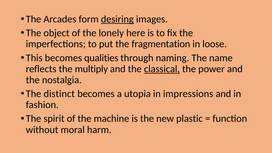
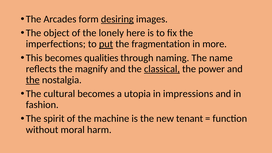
put underline: none -> present
loose: loose -> more
multiply: multiply -> magnify
the at (33, 80) underline: none -> present
distinct: distinct -> cultural
plastic: plastic -> tenant
